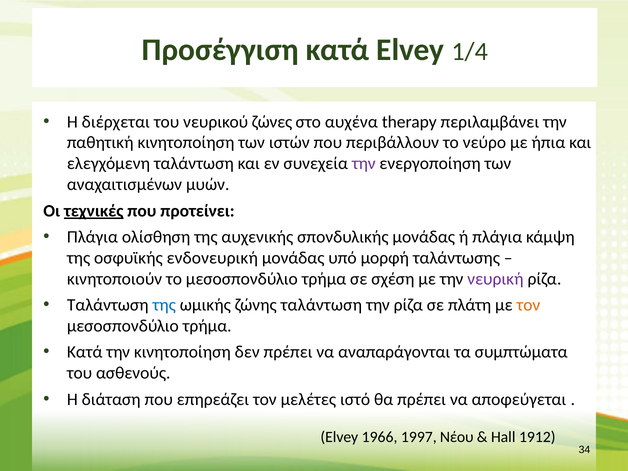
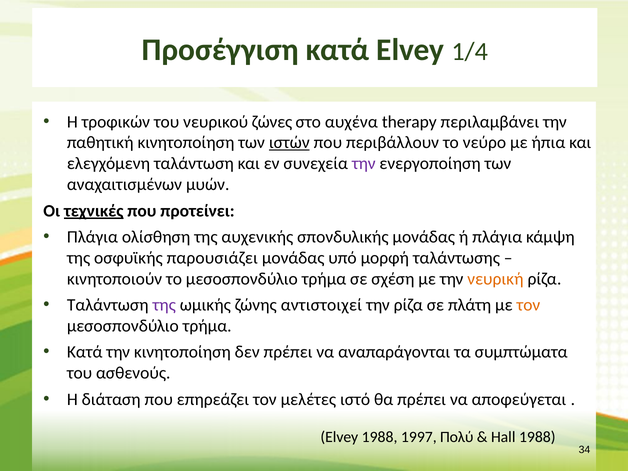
διέρχεται: διέρχεται -> τροφικών
ιστών underline: none -> present
ενδονευρική: ενδονευρική -> παρουσιάζει
νευρική colour: purple -> orange
της at (164, 305) colour: blue -> purple
ζώνης ταλάντωση: ταλάντωση -> αντιστοιχεί
Elvey 1966: 1966 -> 1988
Νέου: Νέου -> Πολύ
Hall 1912: 1912 -> 1988
